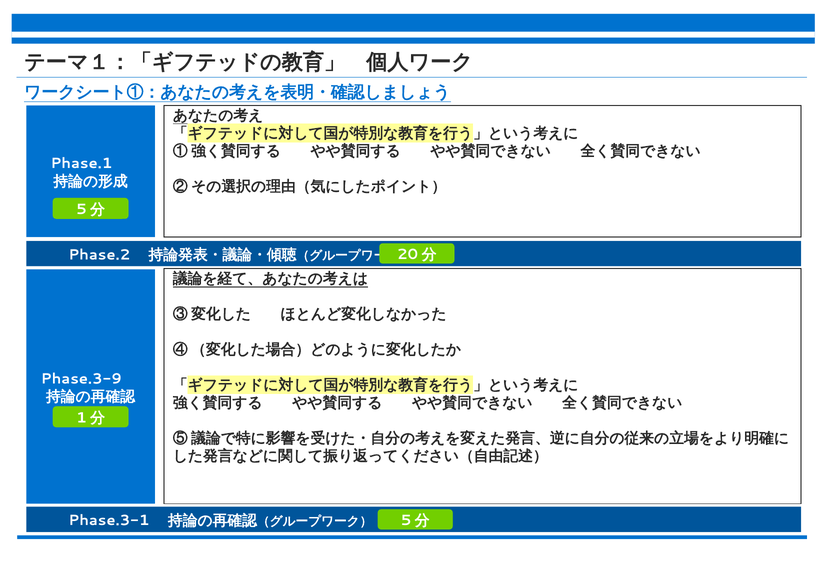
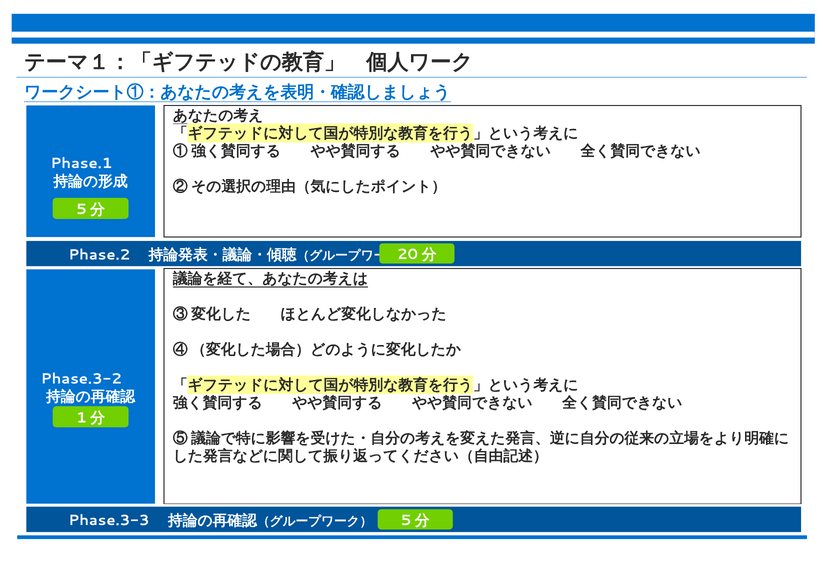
Phase.3-9: Phase.3-9 -> Phase.3-2
Phase.3-1: Phase.3-1 -> Phase.3-3
